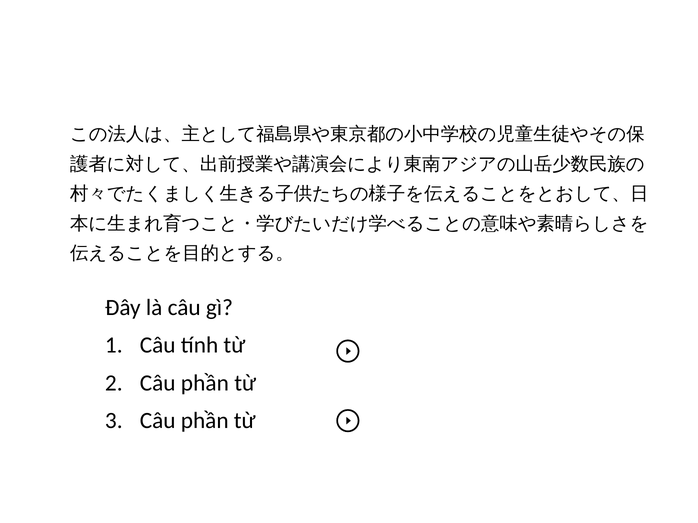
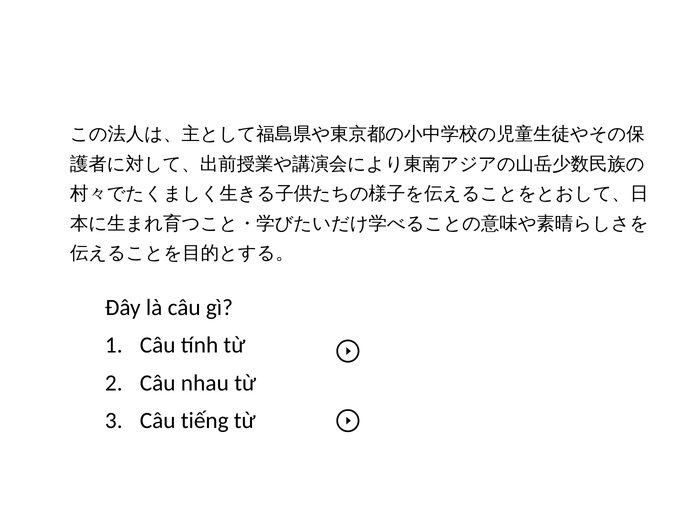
phần at (205, 383): phần -> nhau
phần at (205, 421): phần -> tiếng
